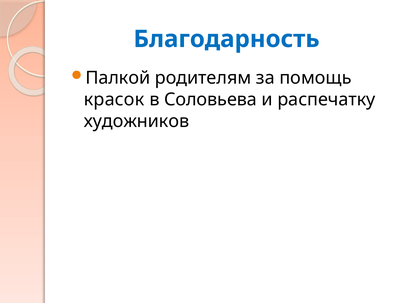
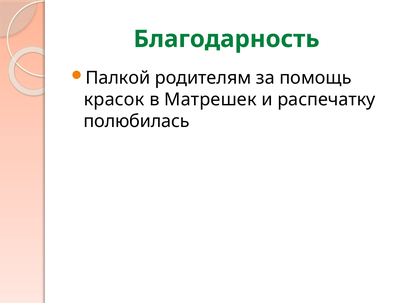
Благодарность colour: blue -> green
Соловьева: Соловьева -> Матрешек
художников: художников -> полюбилась
